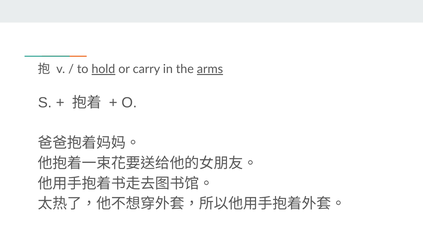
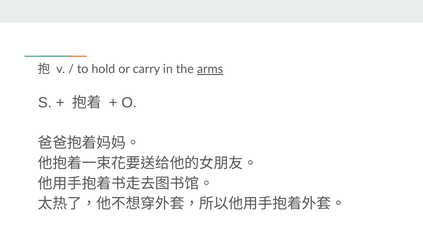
hold underline: present -> none
